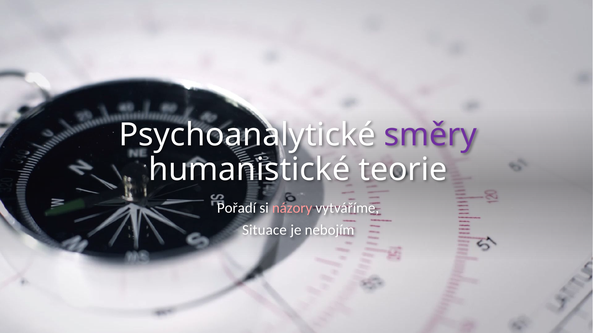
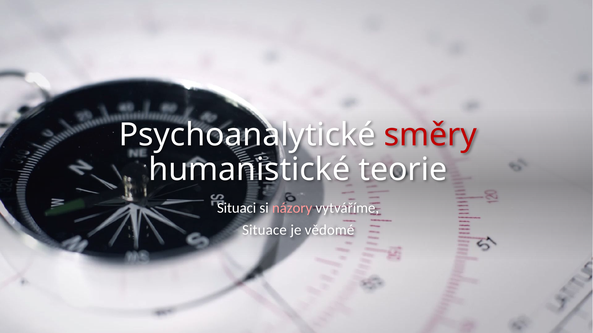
směry colour: purple -> red
Pořadí: Pořadí -> Situaci
nebojím: nebojím -> vědomé
